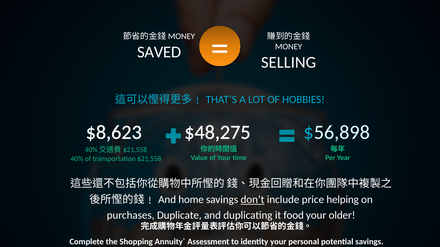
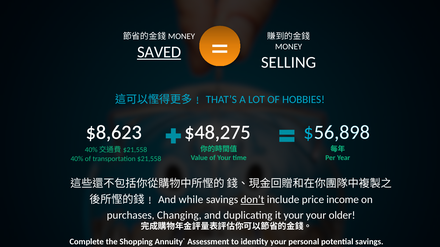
SAVED underline: none -> present
home: home -> while
helping: helping -> income
Duplicate: Duplicate -> Changing
it food: food -> your
